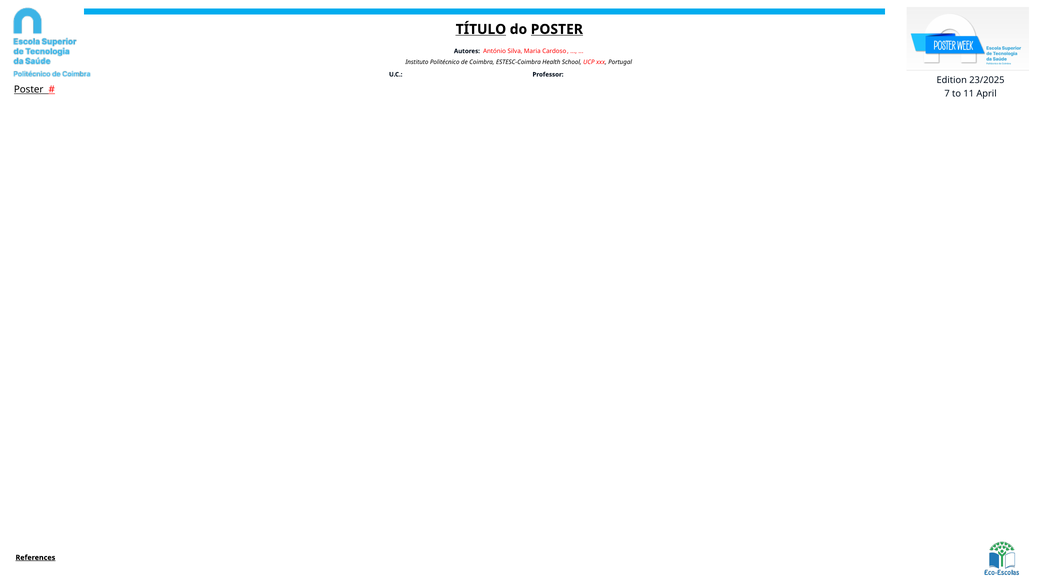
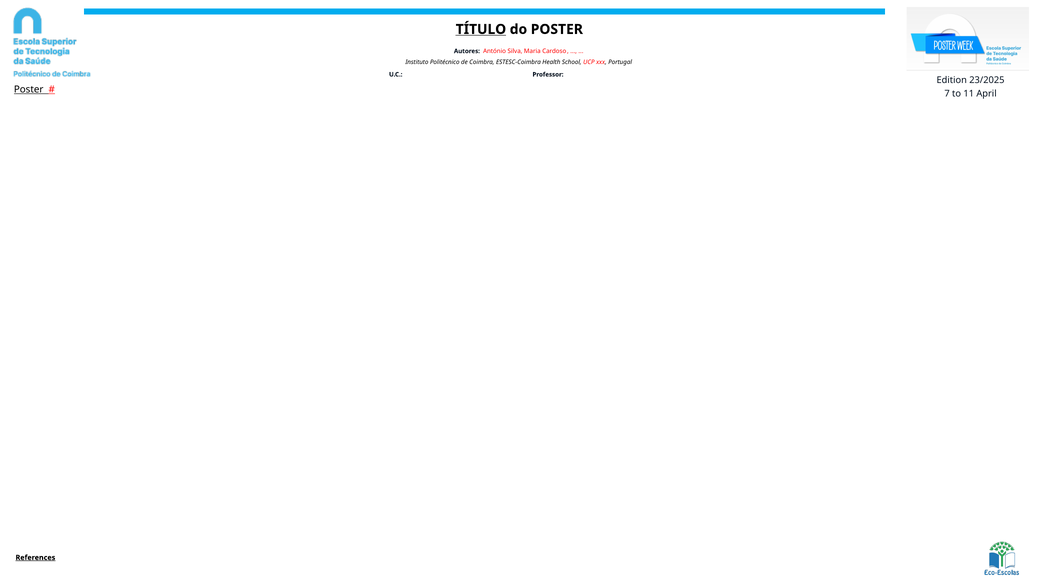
POSTER at (557, 29) underline: present -> none
